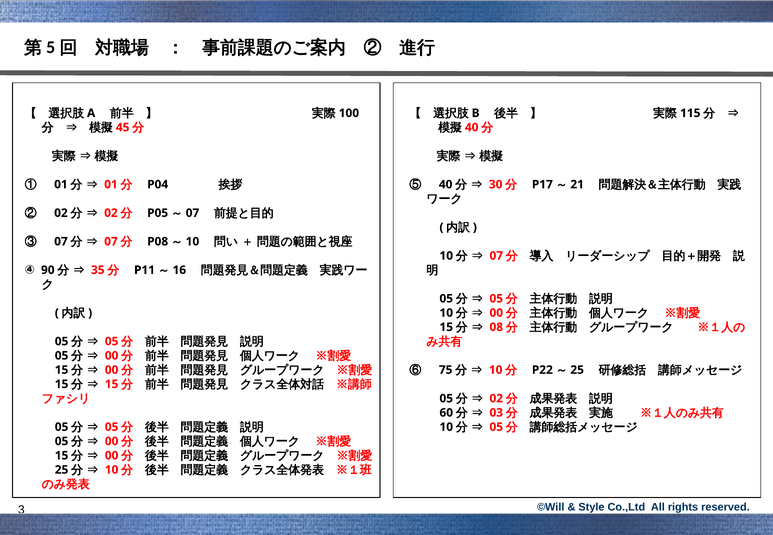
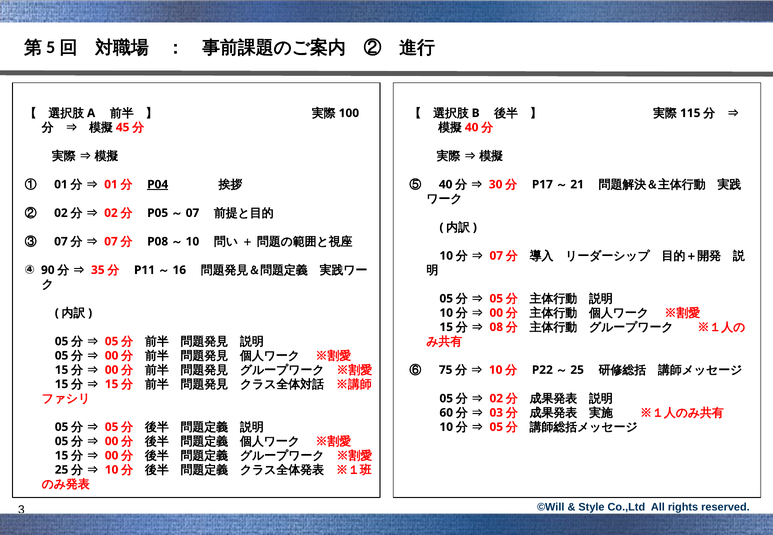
P04 underline: none -> present
